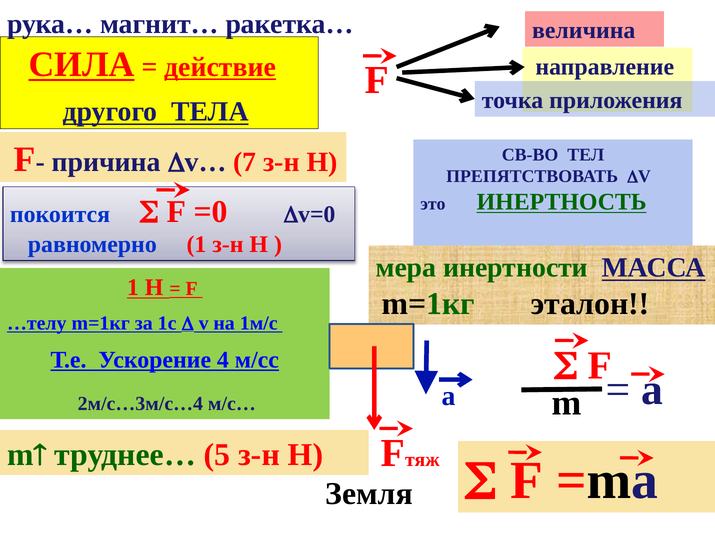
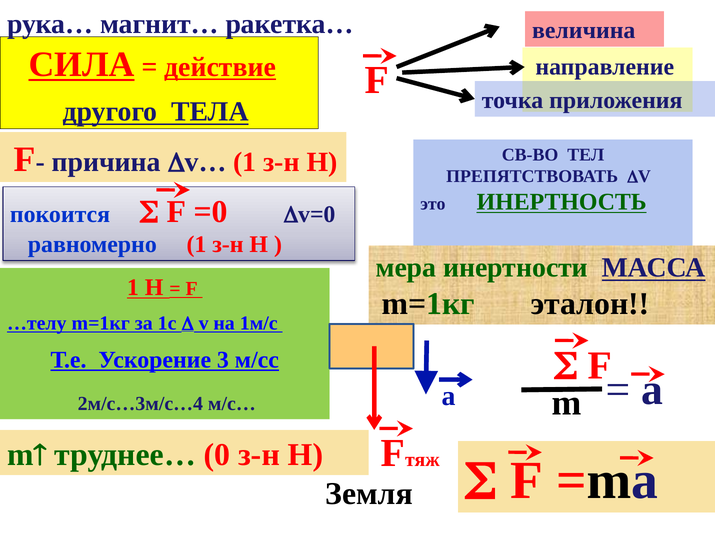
7 at (245, 162): 7 -> 1
4: 4 -> 3
5: 5 -> 0
